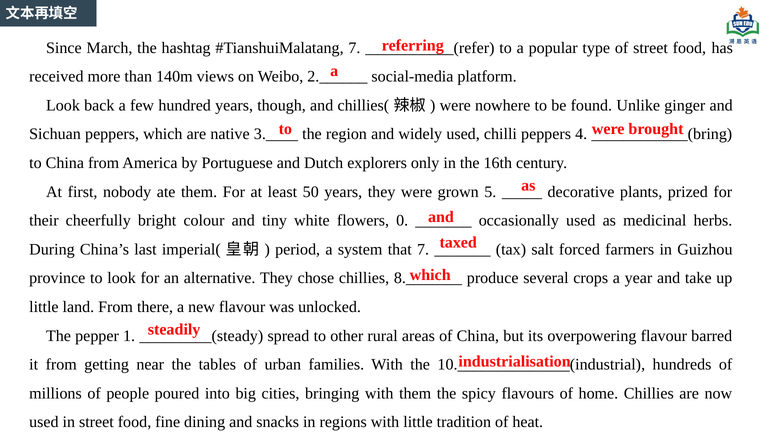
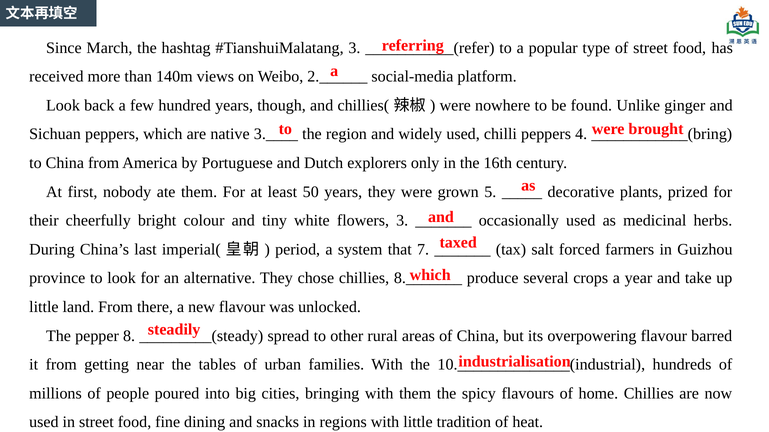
7 at (354, 48): 7 -> 3
flowers 0: 0 -> 3
1: 1 -> 8
